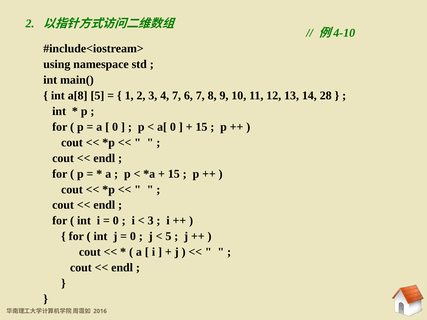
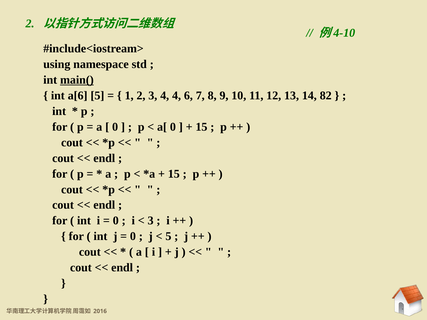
main( underline: none -> present
a[8: a[8 -> a[6
4 7: 7 -> 4
28: 28 -> 82
